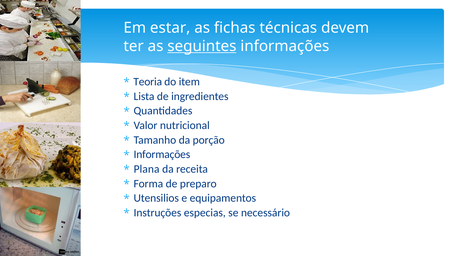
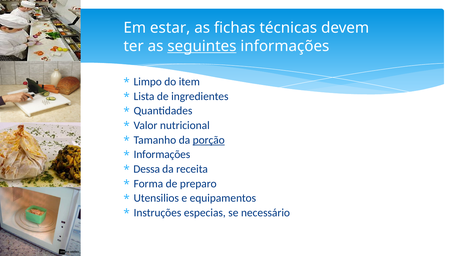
Teoria: Teoria -> Limpo
porção underline: none -> present
Plana: Plana -> Dessa
